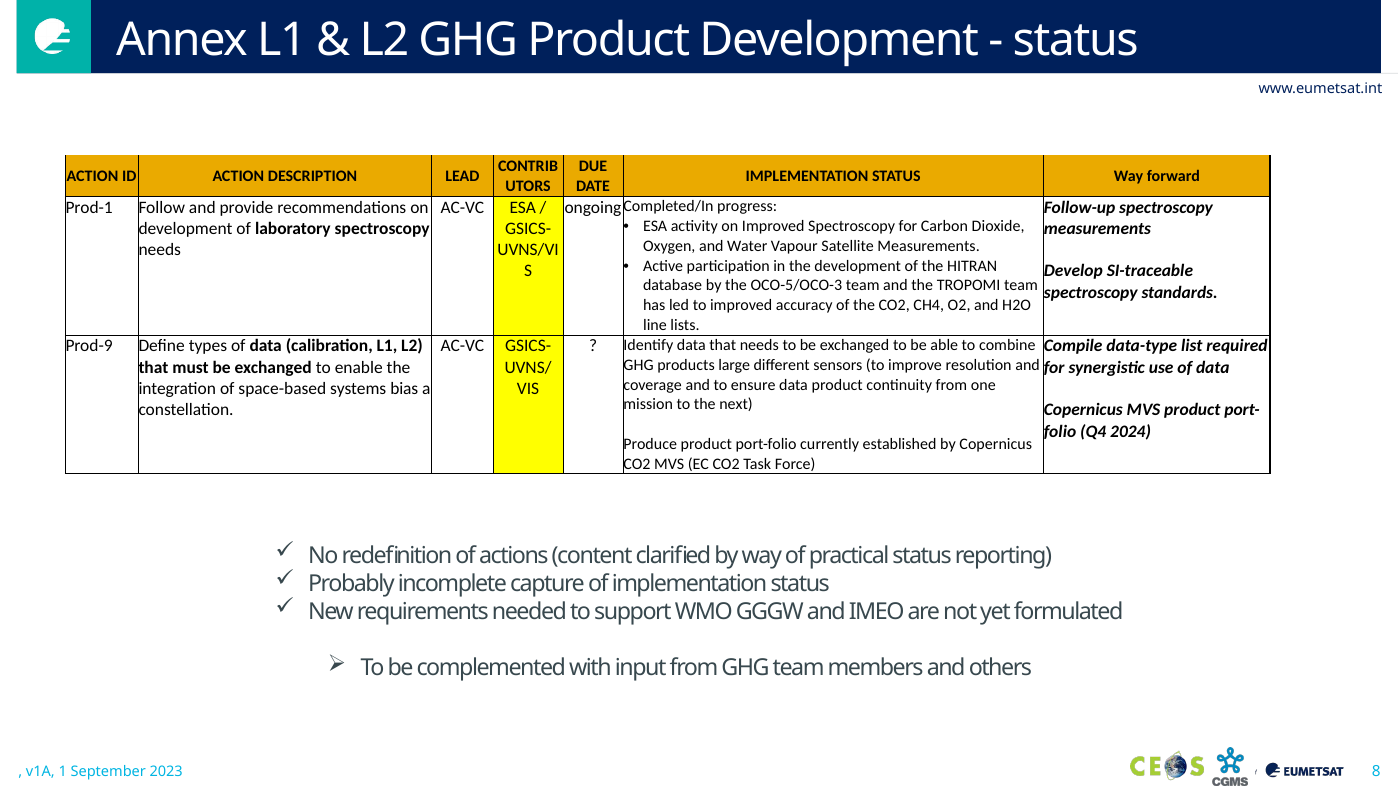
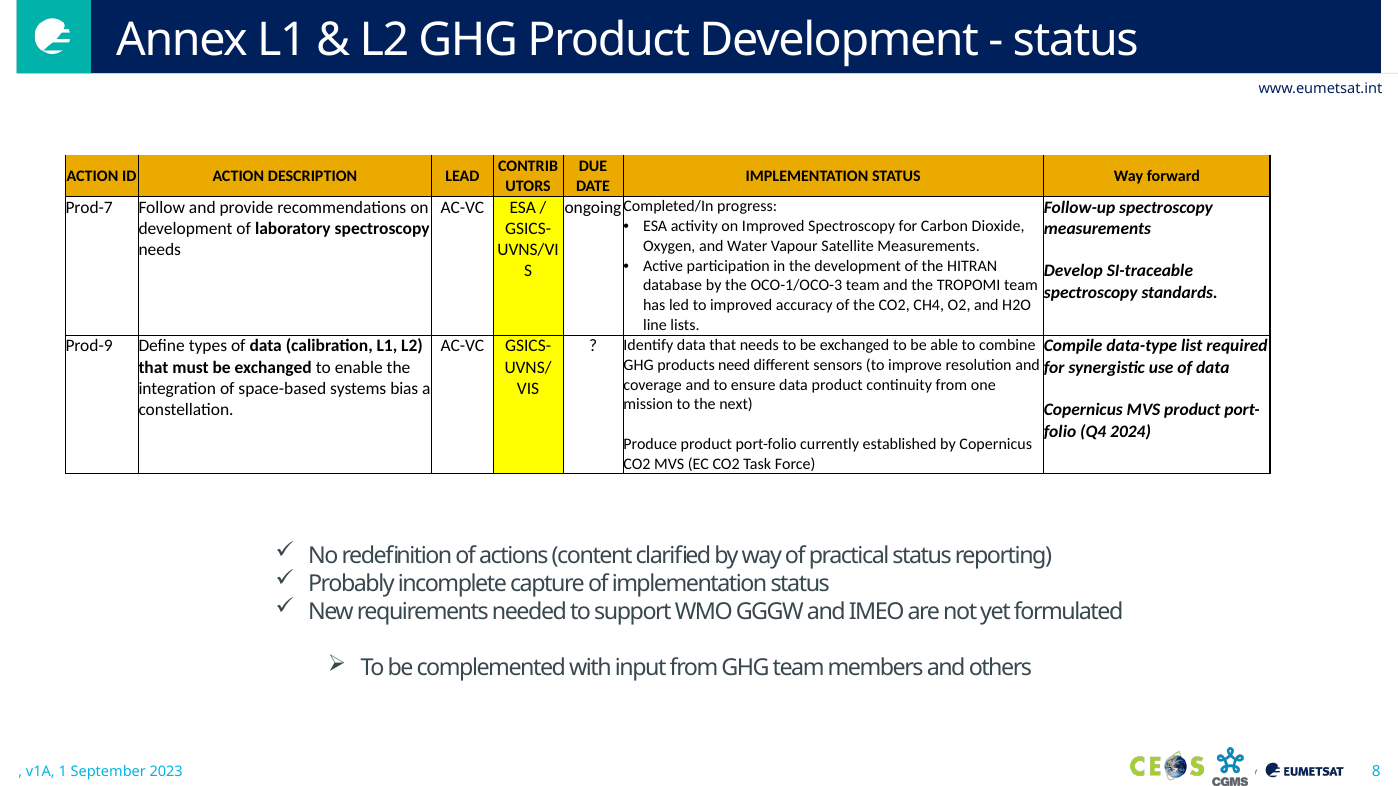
Prod-1: Prod-1 -> Prod-7
OCO-5/OCO-3: OCO-5/OCO-3 -> OCO-1/OCO-3
large: large -> need
